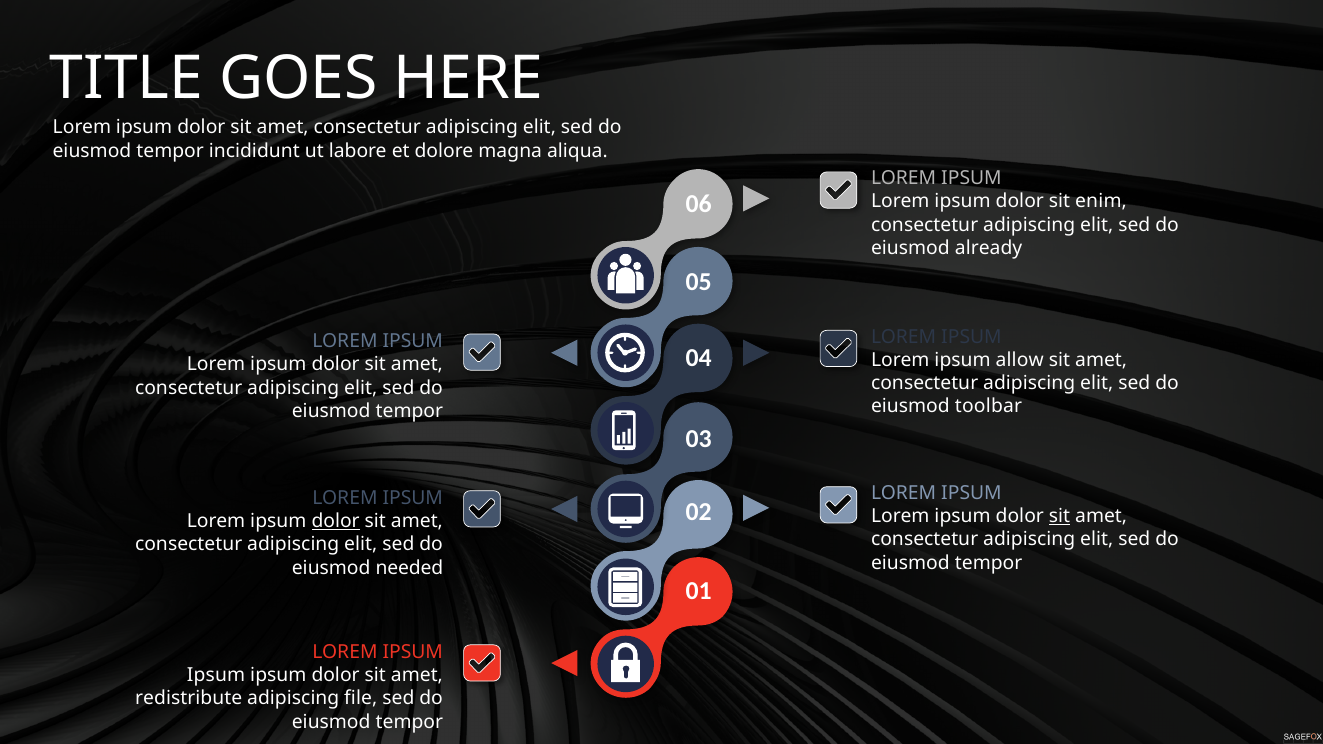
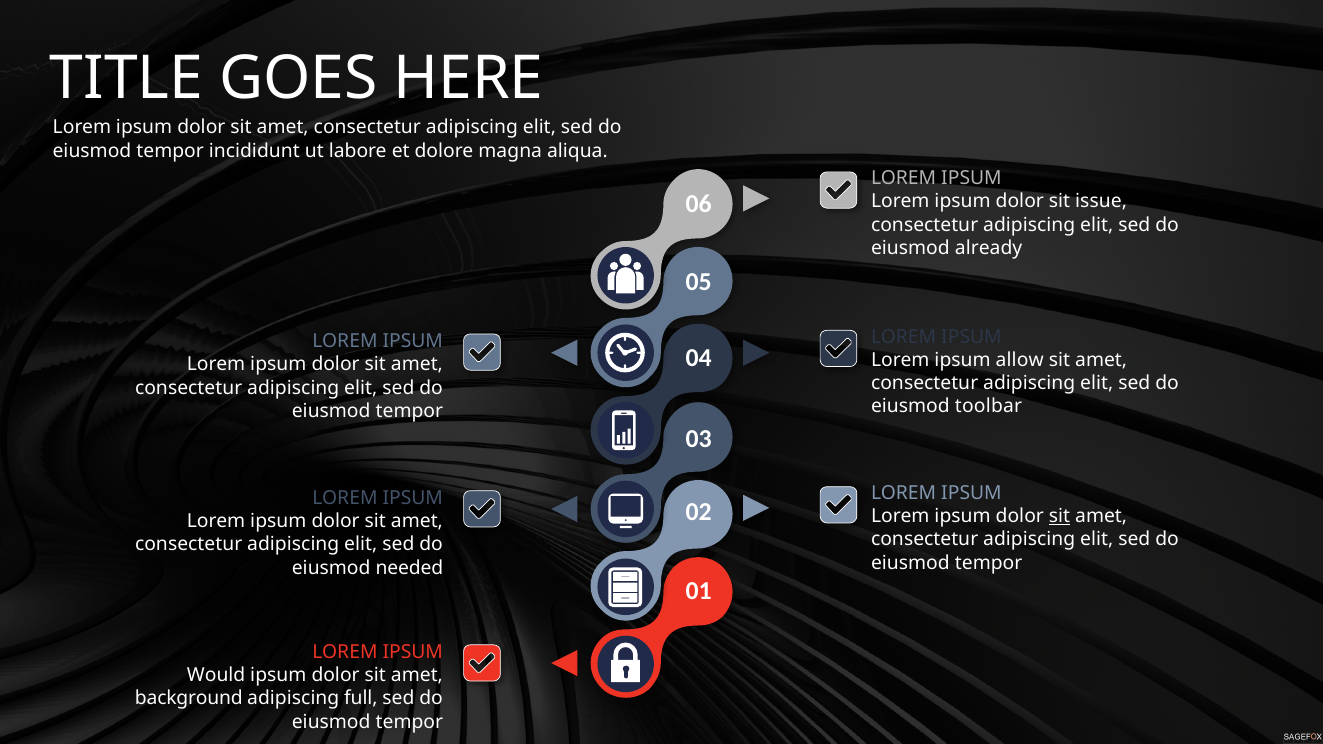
enim: enim -> issue
dolor at (336, 522) underline: present -> none
Ipsum at (216, 676): Ipsum -> Would
redistribute: redistribute -> background
file: file -> full
